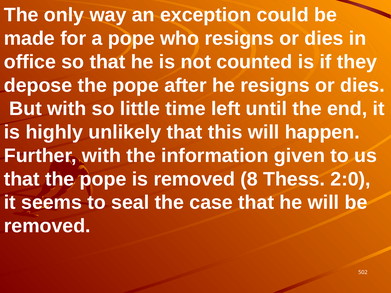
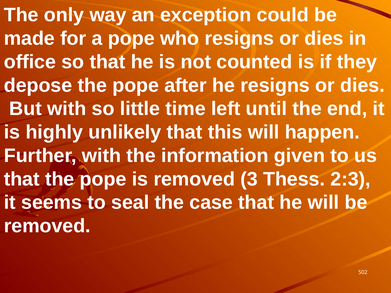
8: 8 -> 3
2:0: 2:0 -> 2:3
